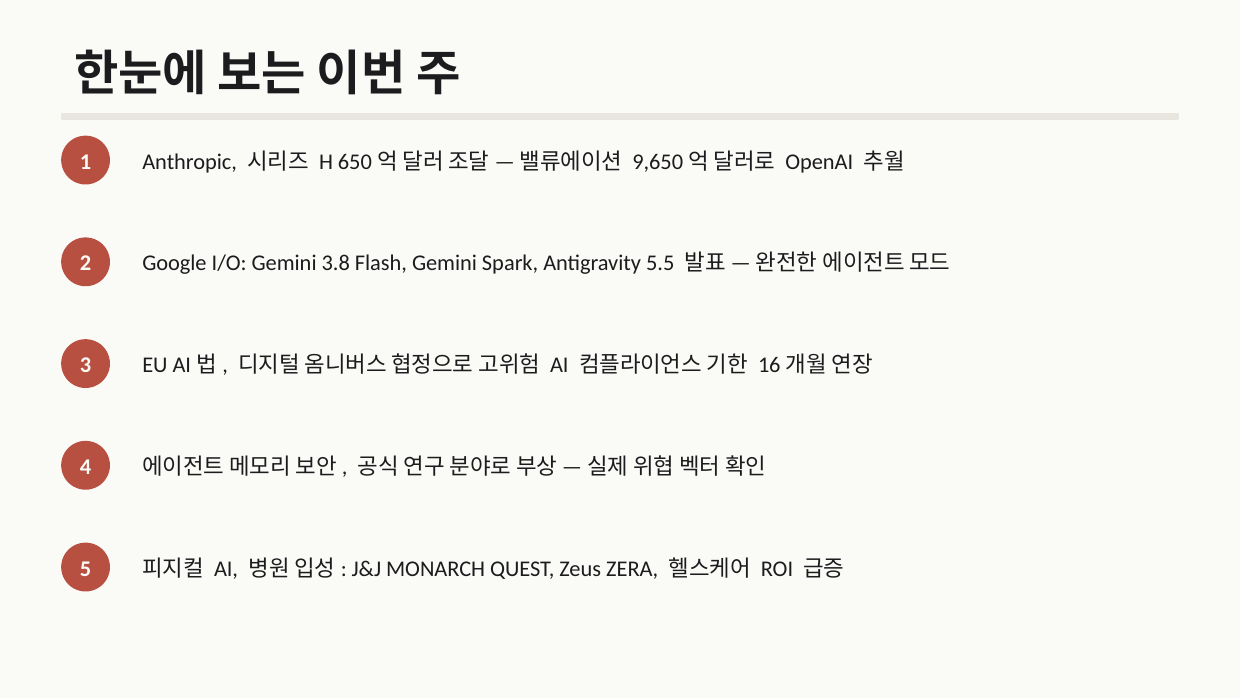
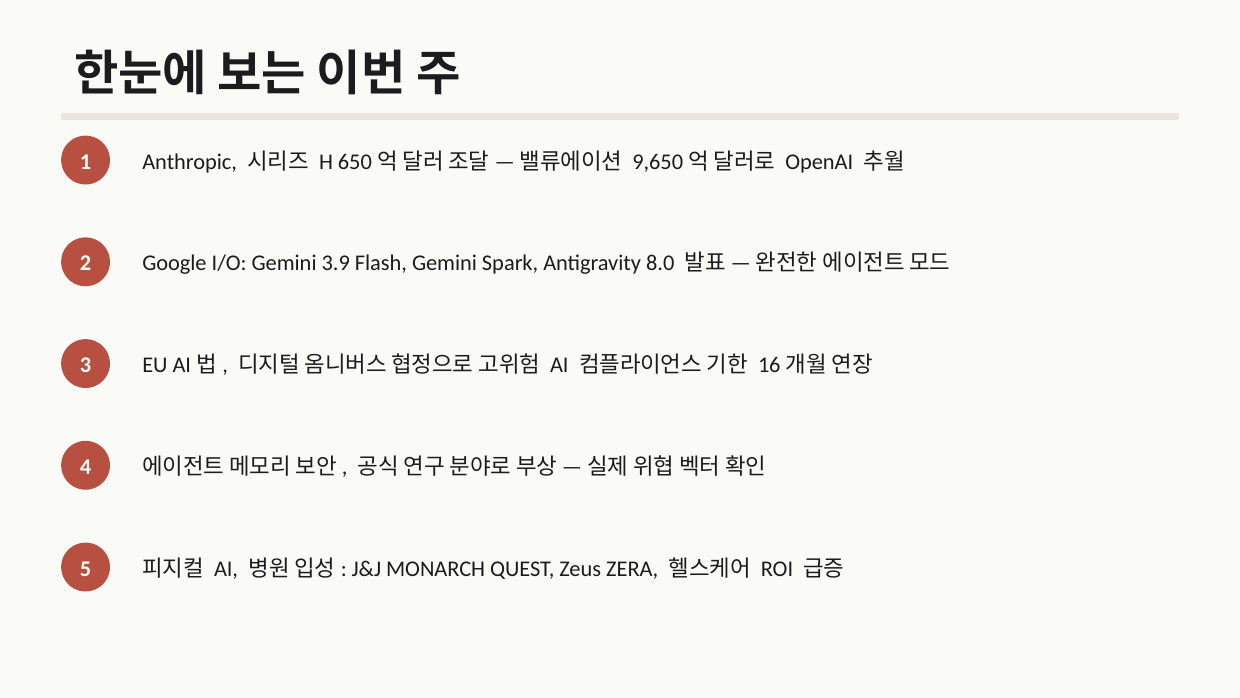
3.8: 3.8 -> 3.9
5.5: 5.5 -> 8.0
